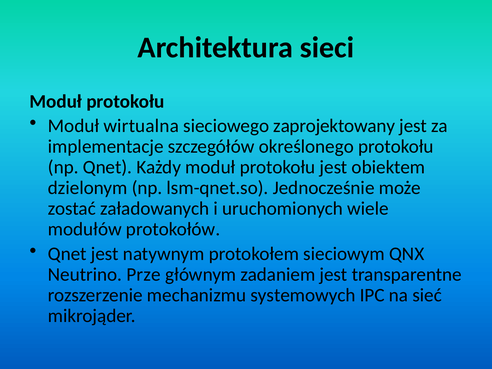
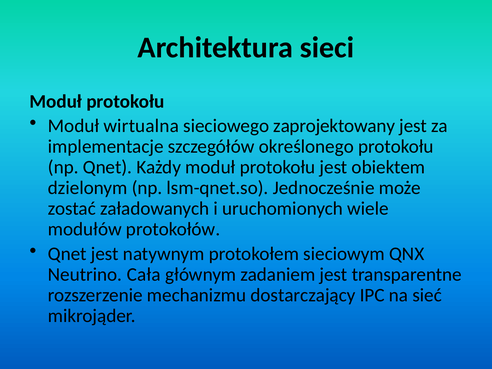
Prze: Prze -> Cała
systemowych: systemowych -> dostarczający
